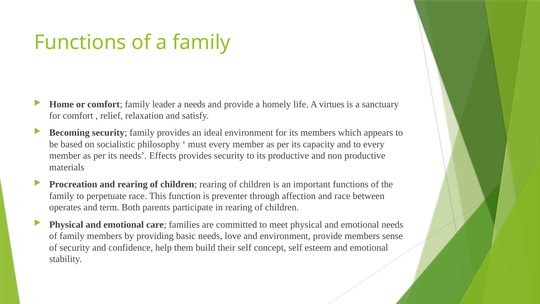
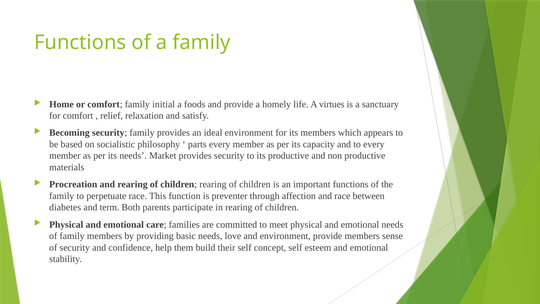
leader: leader -> initial
a needs: needs -> foods
must: must -> parts
Effects: Effects -> Market
operates: operates -> diabetes
